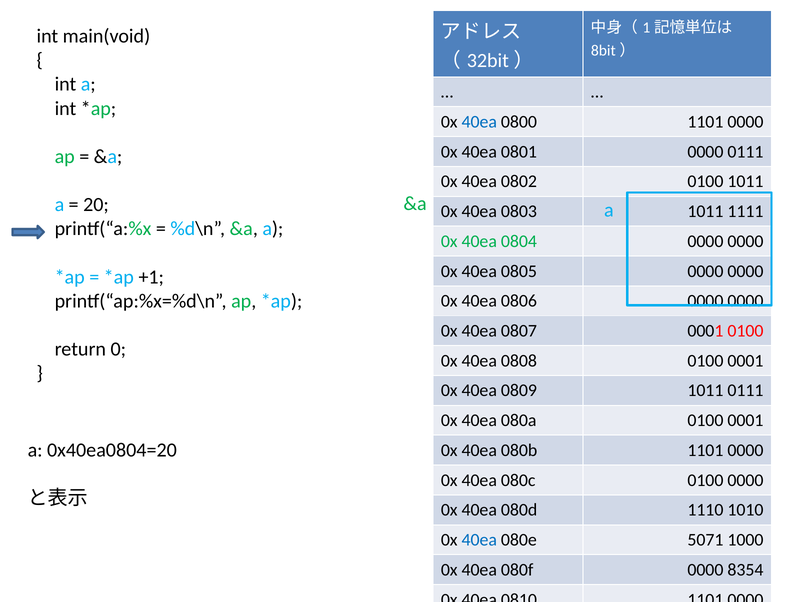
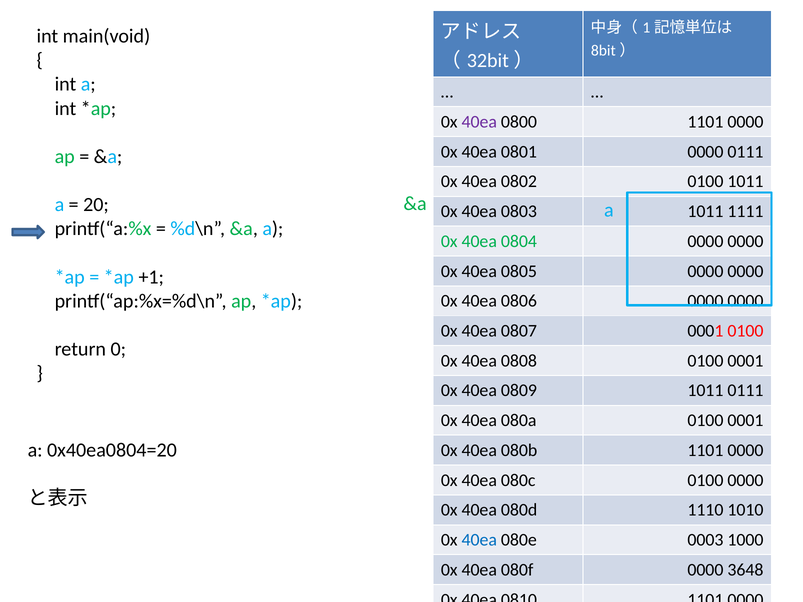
40ea at (479, 122) colour: blue -> purple
5071: 5071 -> 0003
8354: 8354 -> 3648
